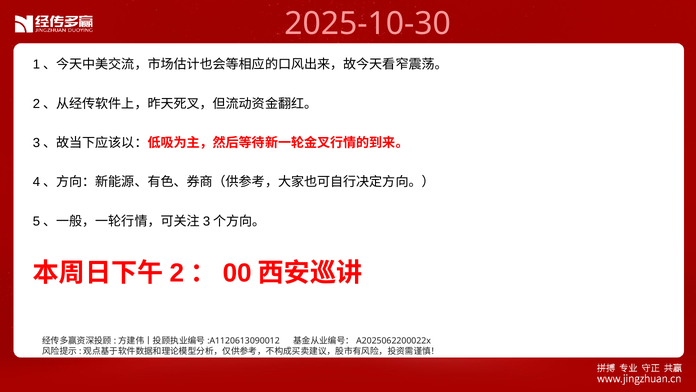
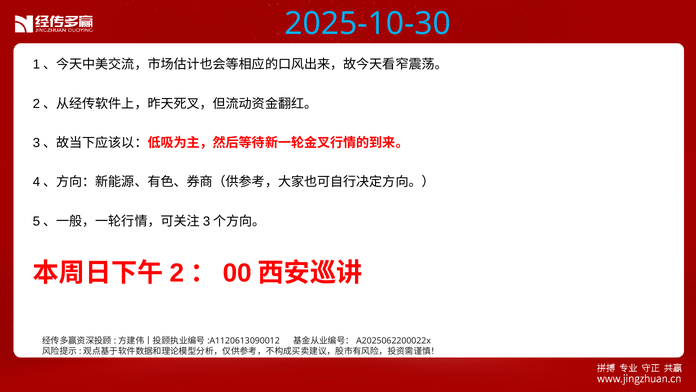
2025-10-30 colour: pink -> light blue
